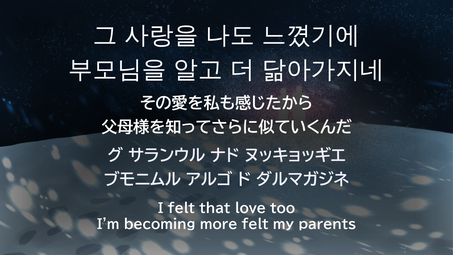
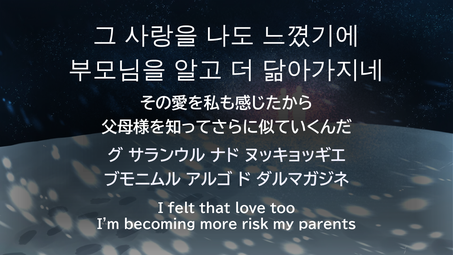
more felt: felt -> risk
